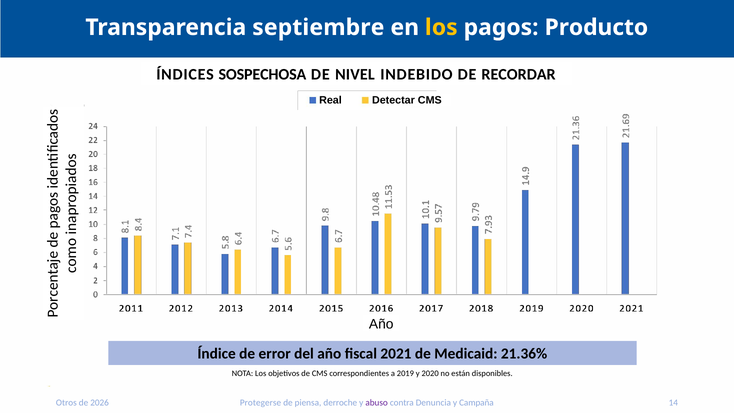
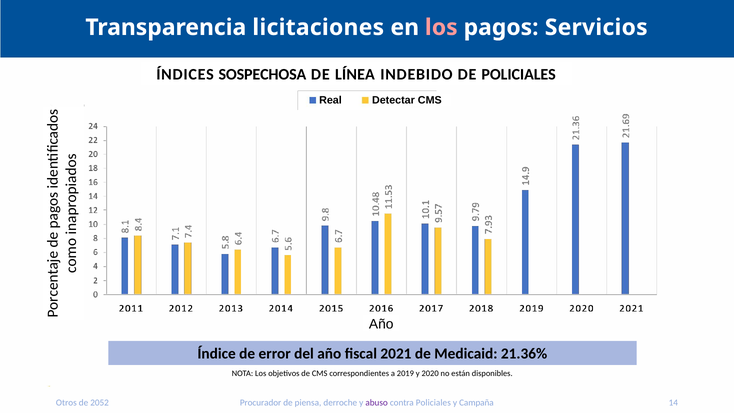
septiembre: septiembre -> licitaciones
los at (441, 27) colour: yellow -> pink
Producto: Producto -> Servicios
NIVEL: NIVEL -> LÍNEA
DE RECORDAR: RECORDAR -> POLICIALES
2026: 2026 -> 2052
Protegerse: Protegerse -> Procurador
contra Denuncia: Denuncia -> Policiales
